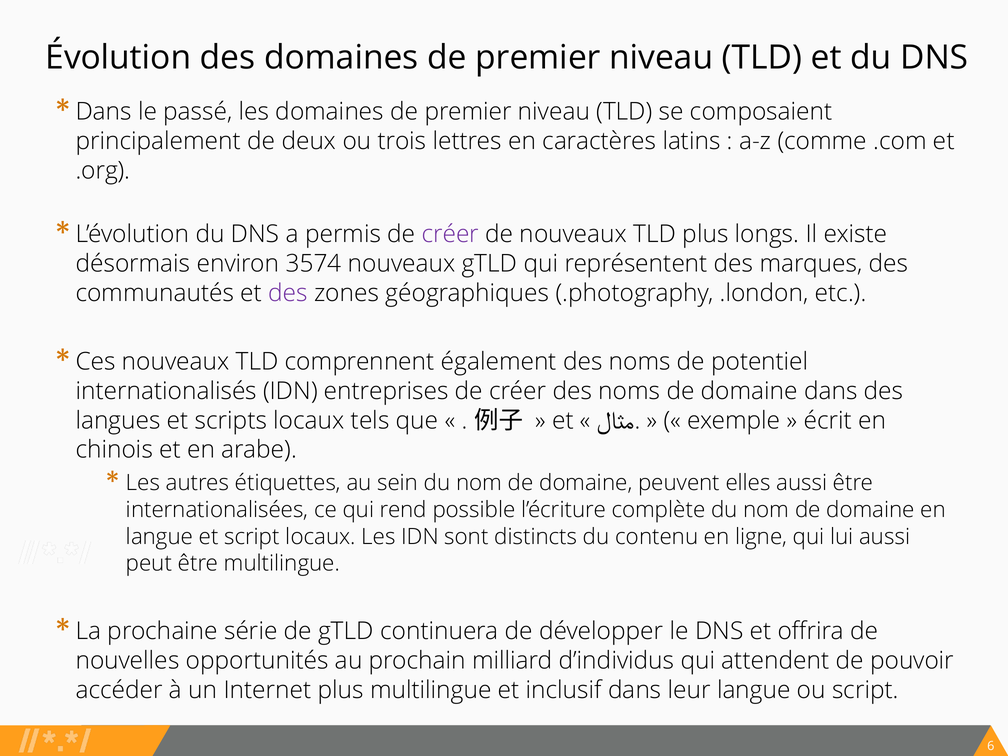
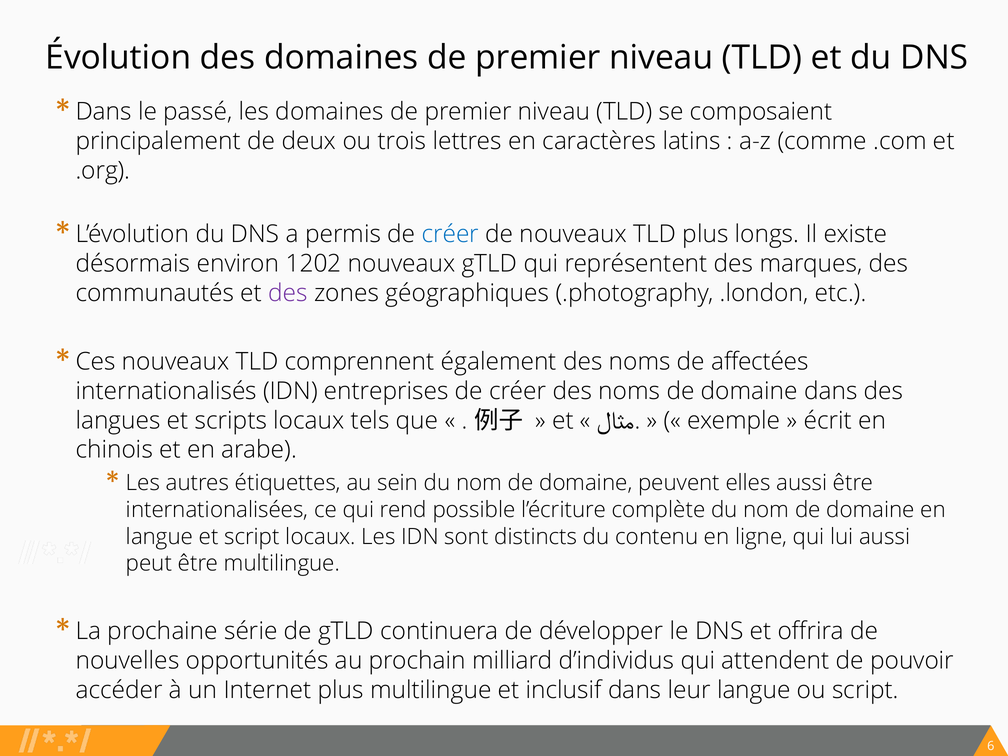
créer at (450, 234) colour: purple -> blue
3574: 3574 -> 1202
potentiel: potentiel -> affectées
